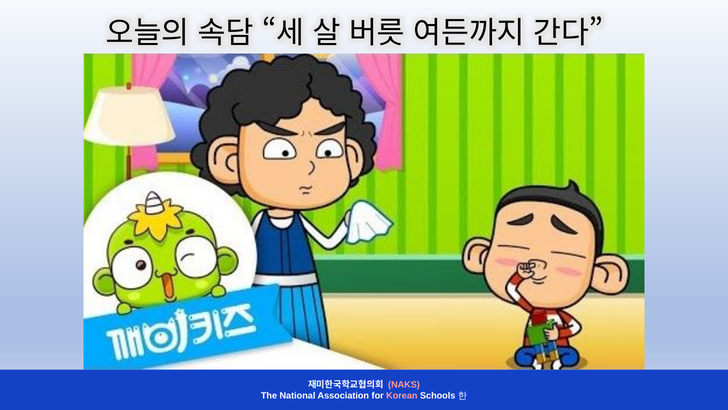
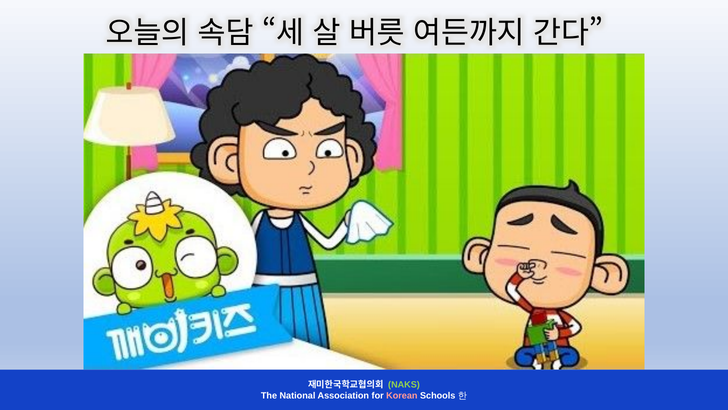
NAKS colour: pink -> light green
